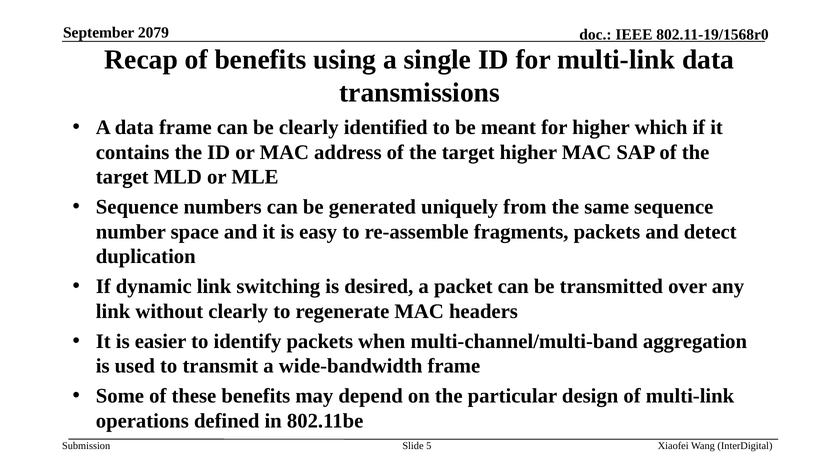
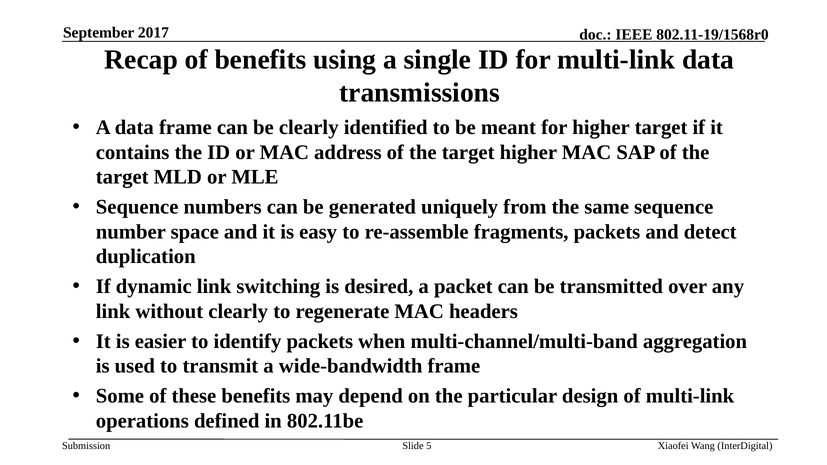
2079: 2079 -> 2017
higher which: which -> target
